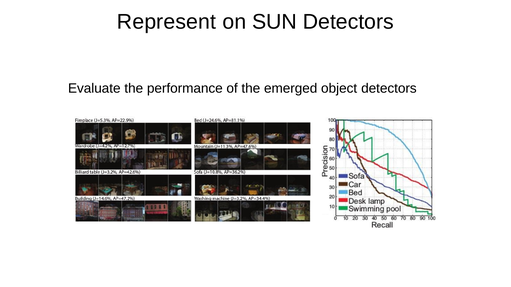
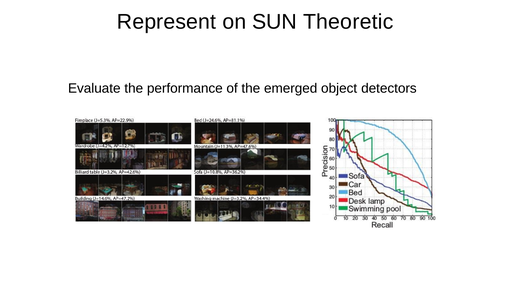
SUN Detectors: Detectors -> Theoretic
